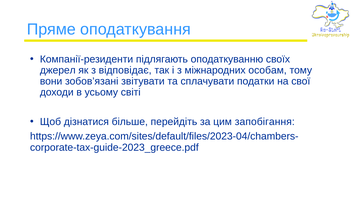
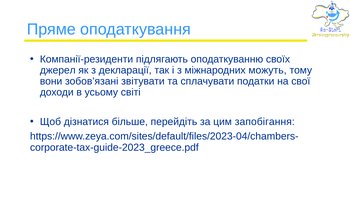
відповідає: відповідає -> декларації
особам: особам -> можуть
